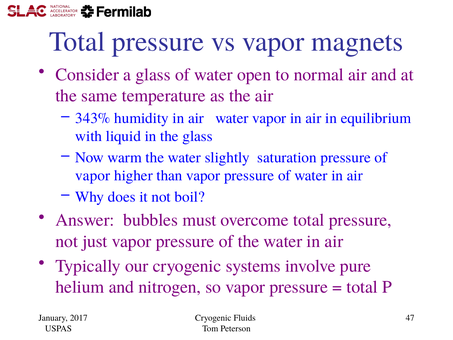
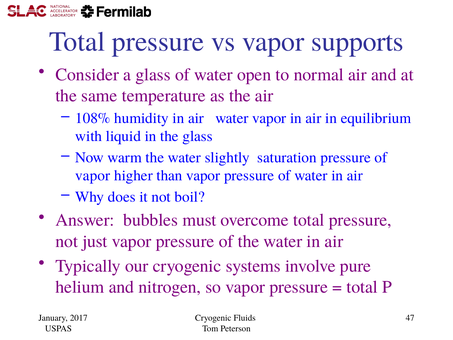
magnets: magnets -> supports
343%: 343% -> 108%
